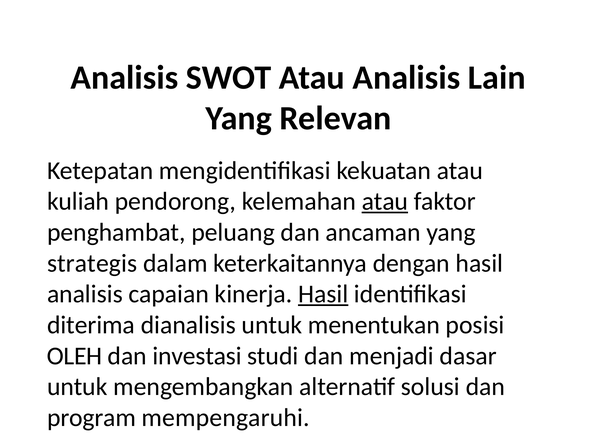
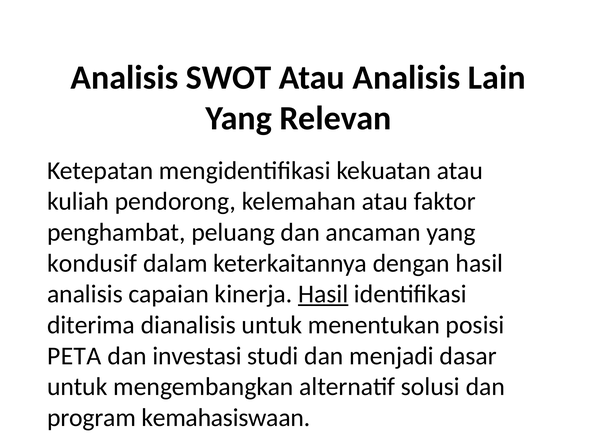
atau at (385, 201) underline: present -> none
strategis: strategis -> kondusif
OLEH: OLEH -> PETA
mempengaruhi: mempengaruhi -> kemahasiswaan
